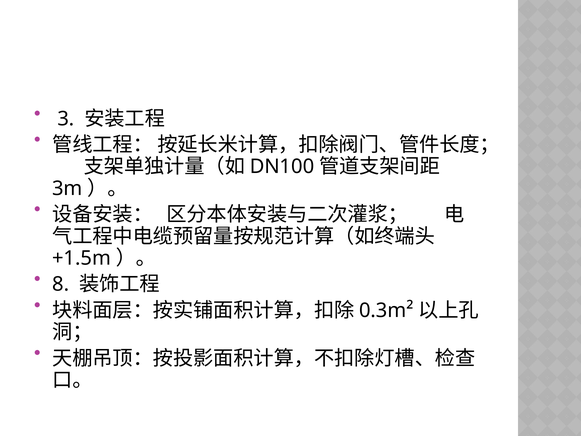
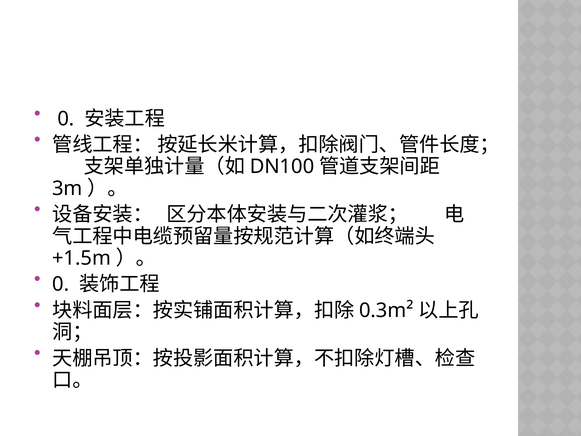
3 at (66, 119): 3 -> 0
8 at (61, 284): 8 -> 0
